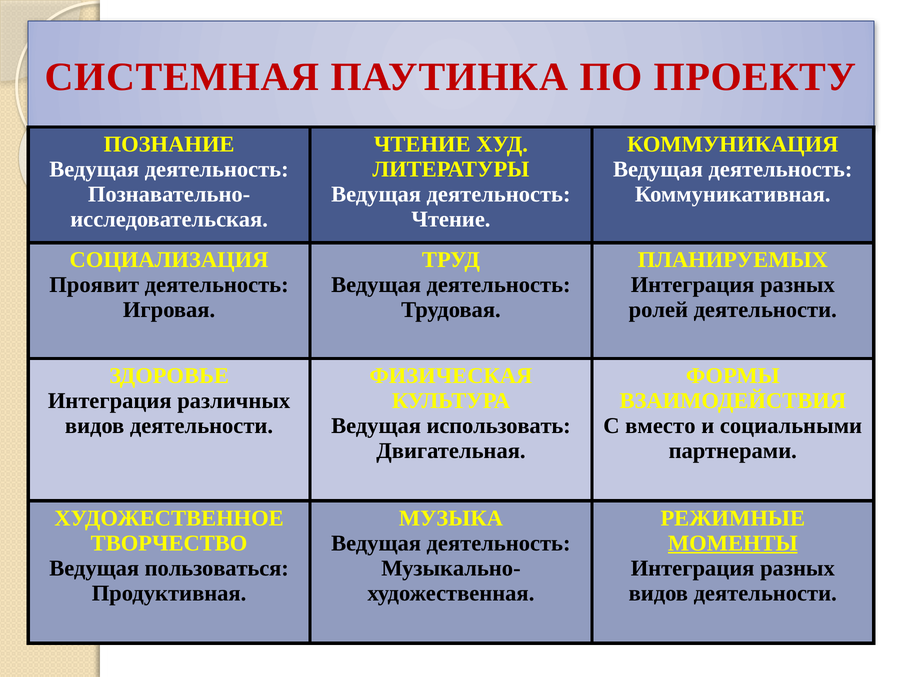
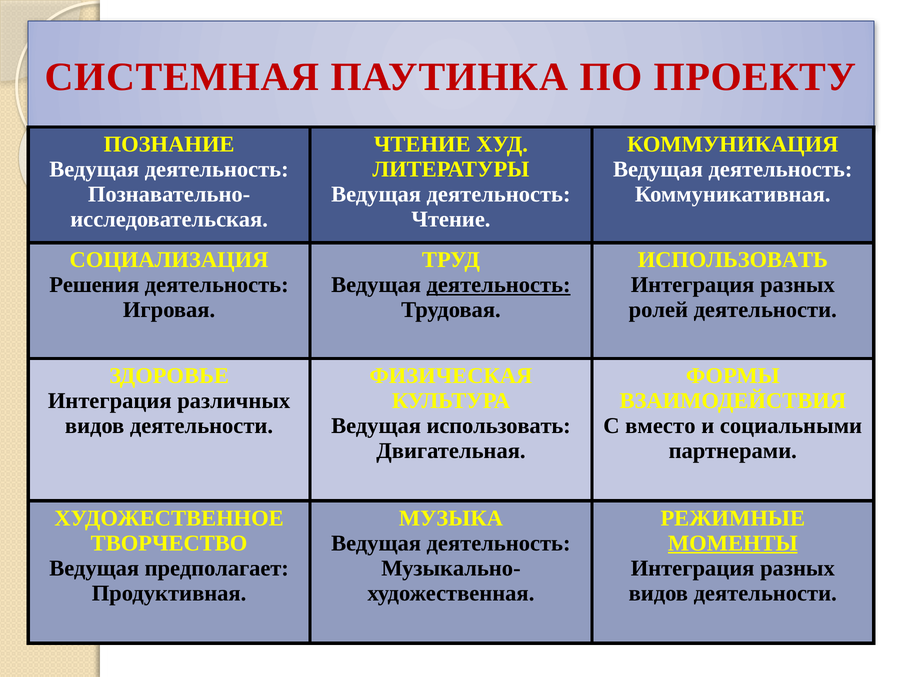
ПЛАНИРУЕМЫХ at (733, 260): ПЛАНИРУЕМЫХ -> ИСПОЛЬЗОВАТЬ
Проявит: Проявит -> Решения
деятельность at (499, 285) underline: none -> present
пользоваться: пользоваться -> предполагает
